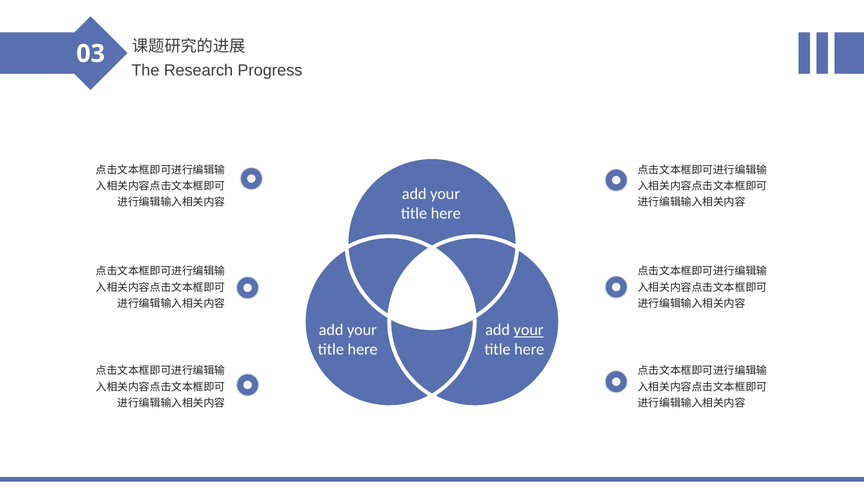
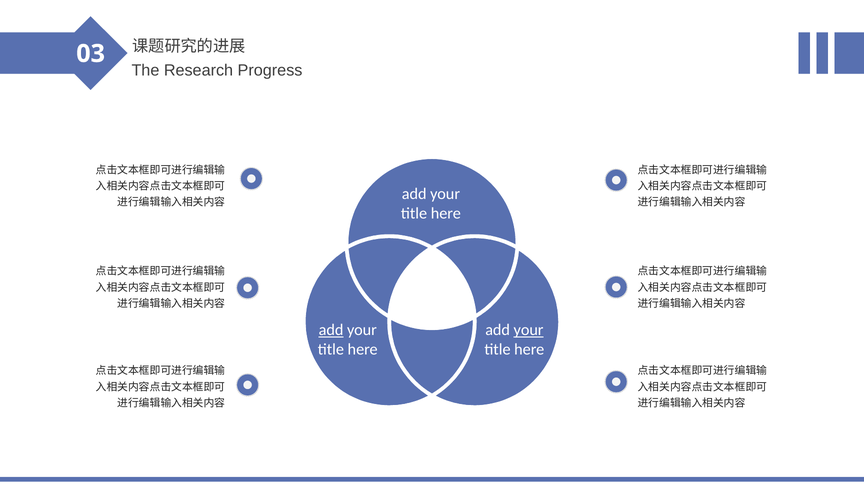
add at (331, 330) underline: none -> present
